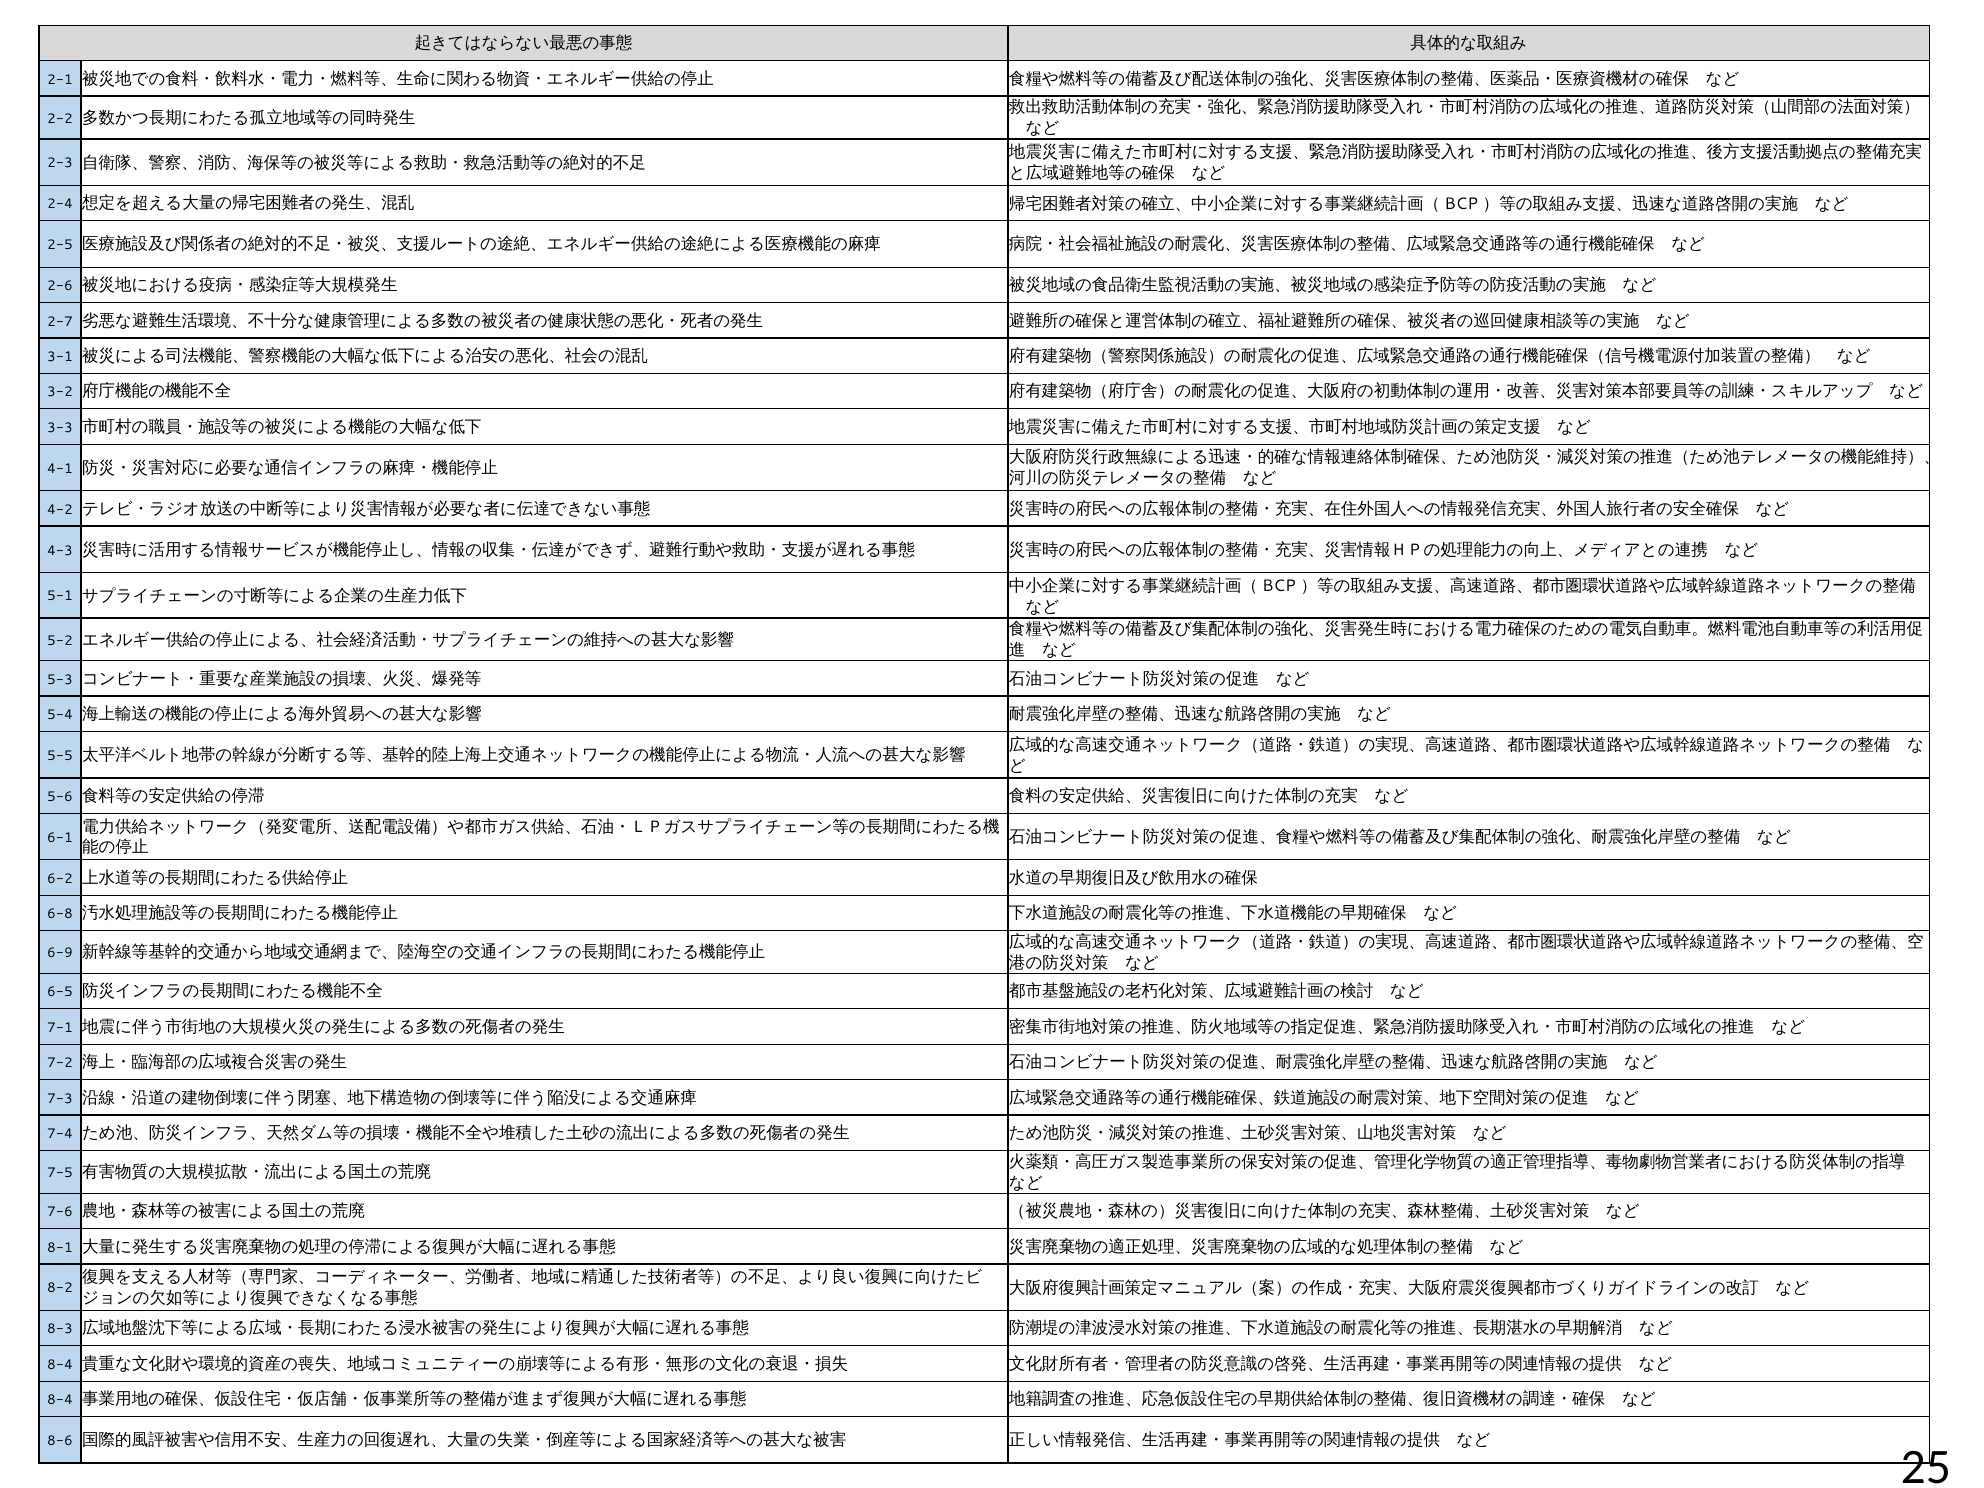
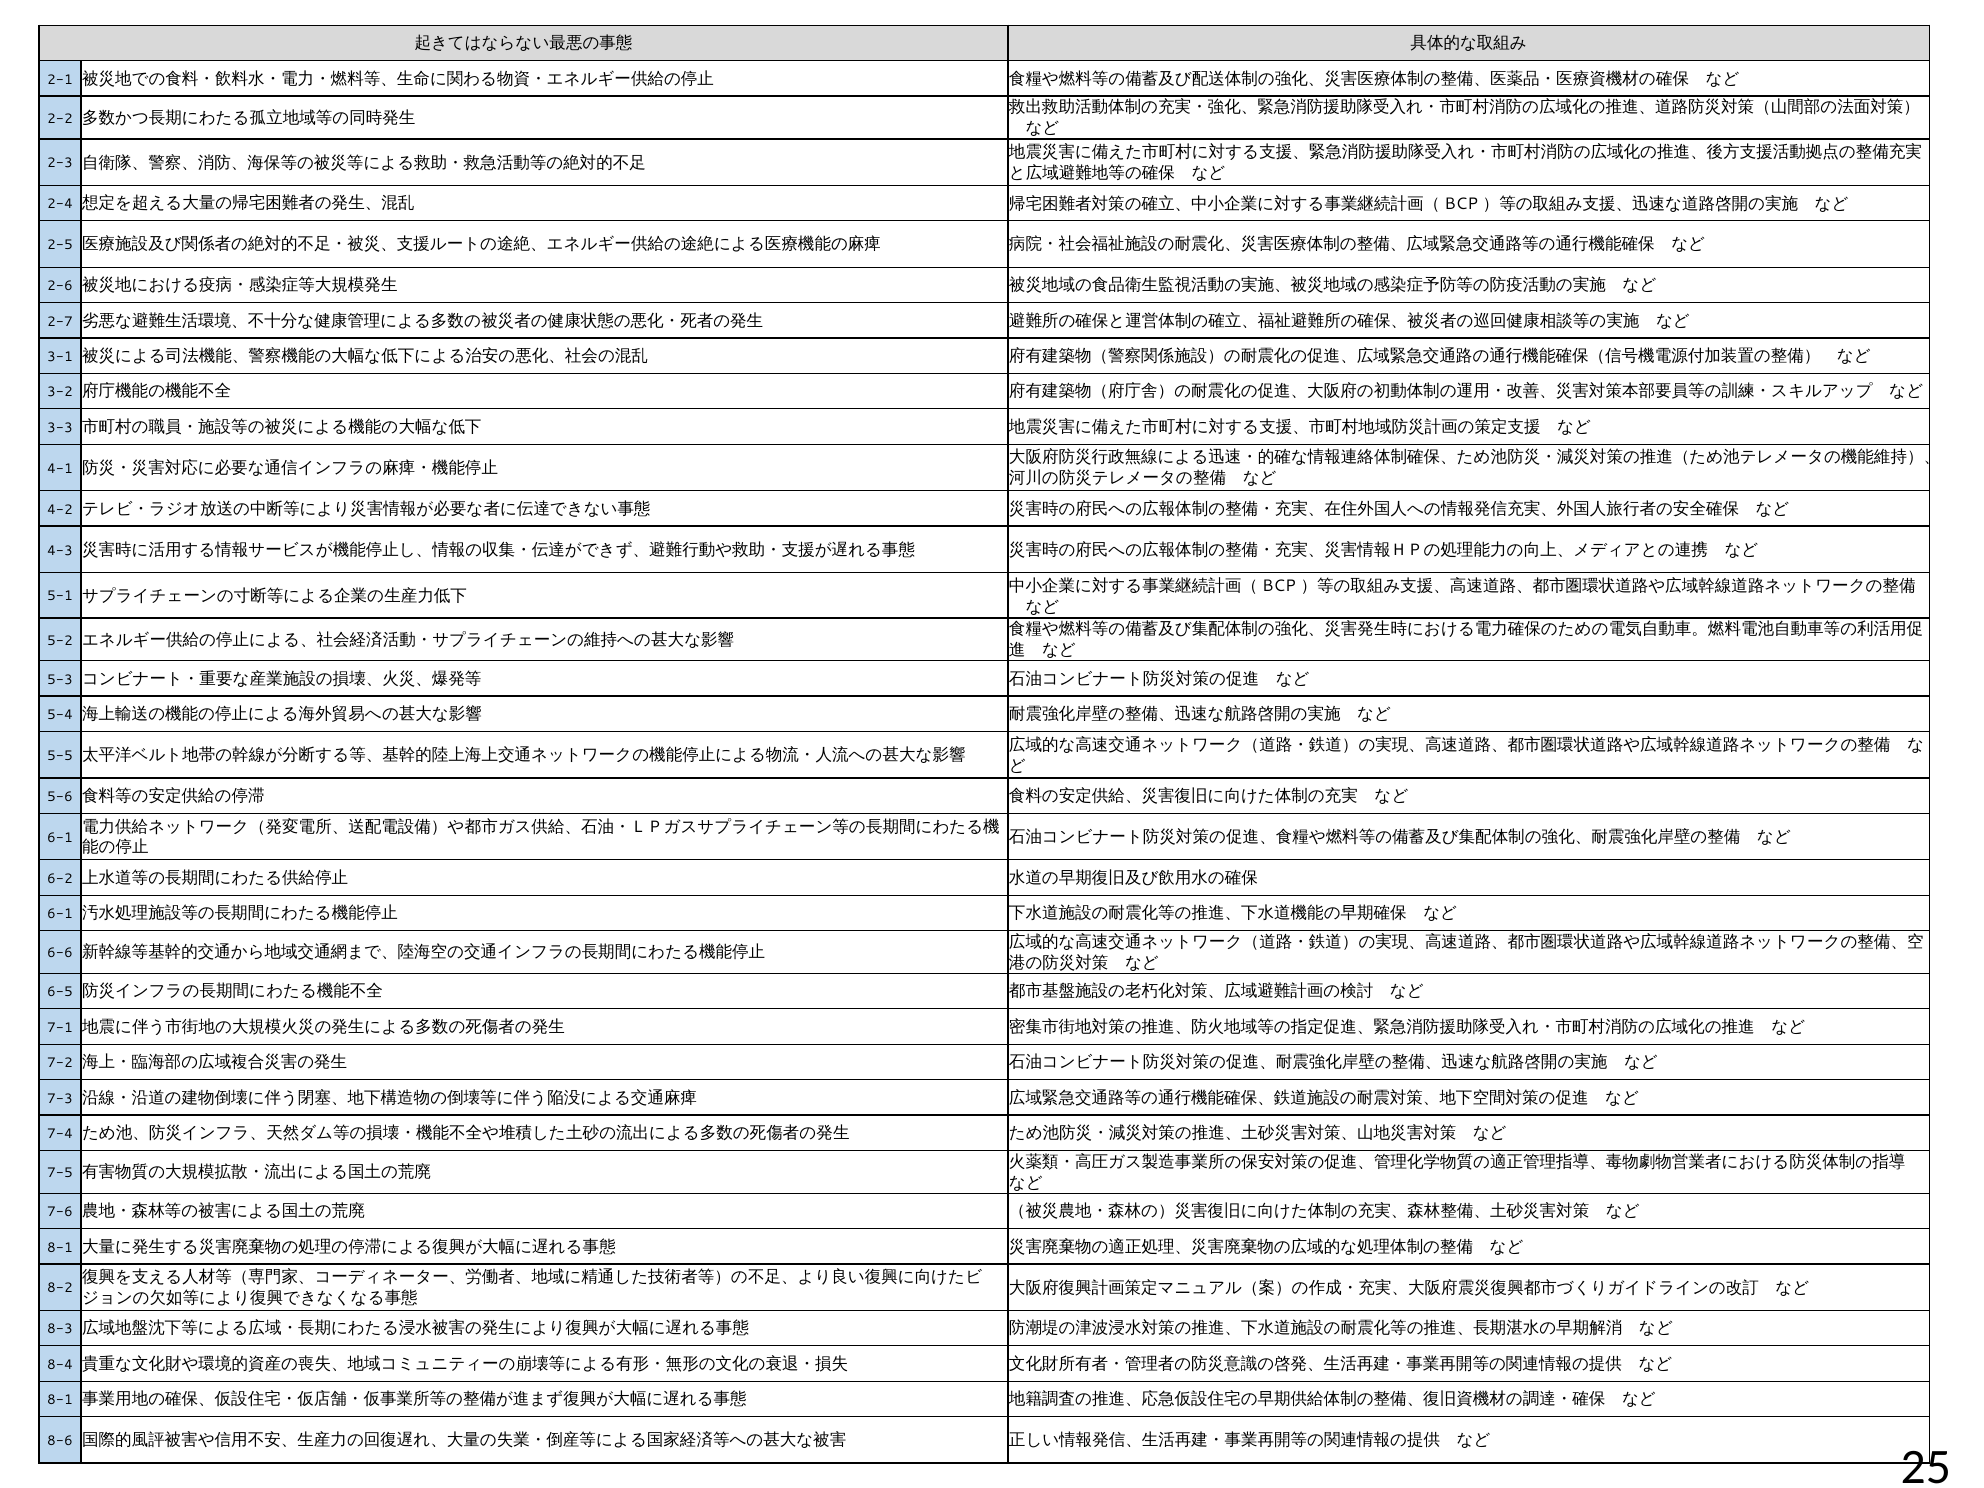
6-8 at (60, 914): 6-8 -> 6-1
6-9: 6-9 -> 6-6
8-4 at (60, 1400): 8-4 -> 8-1
